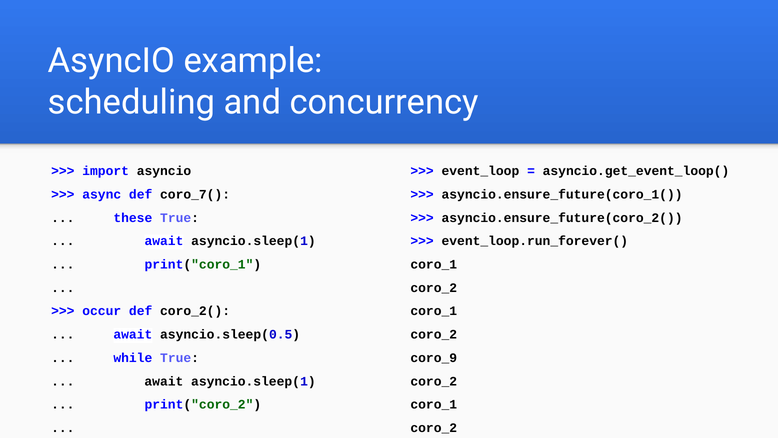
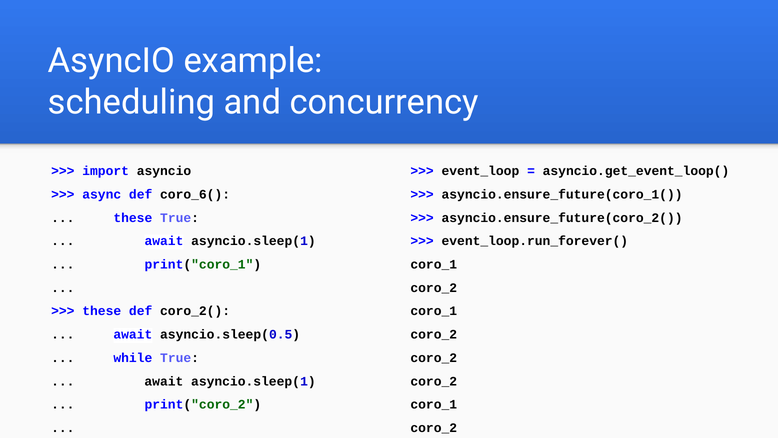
coro_7(: coro_7( -> coro_6(
occur at (102, 311): occur -> these
coro_9 at (434, 358): coro_9 -> coro_2
